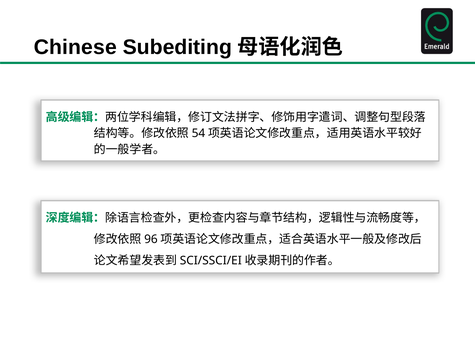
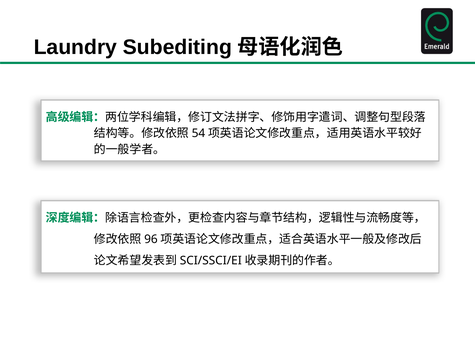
Chinese: Chinese -> Laundry
